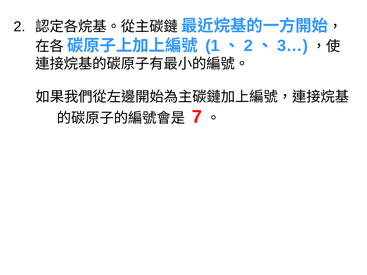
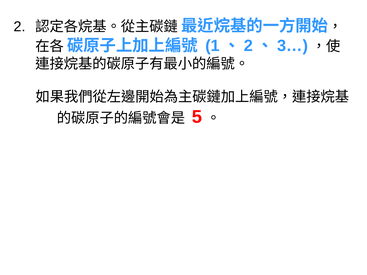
7: 7 -> 5
